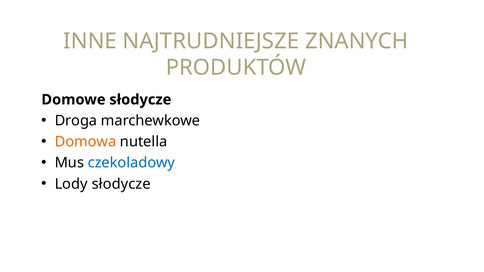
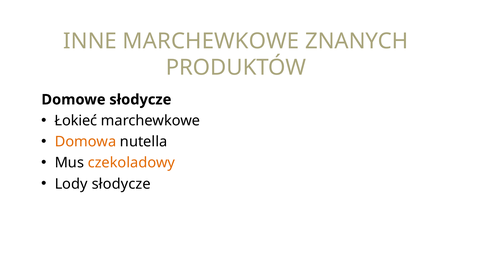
INNE NAJTRUDNIEJSZE: NAJTRUDNIEJSZE -> MARCHEWKOWE
Droga: Droga -> Łokieć
czekoladowy colour: blue -> orange
